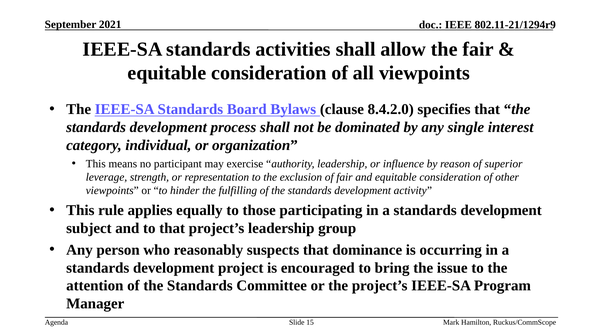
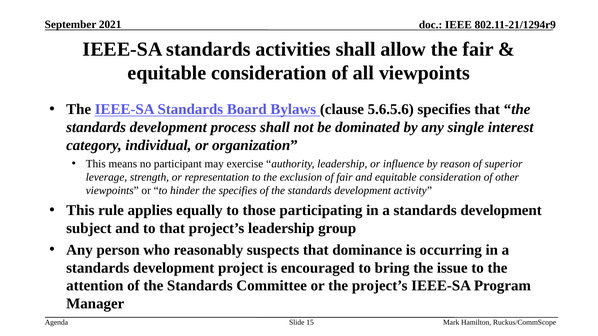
8.4.2.0: 8.4.2.0 -> 5.6.5.6
the fulfilling: fulfilling -> specifies
